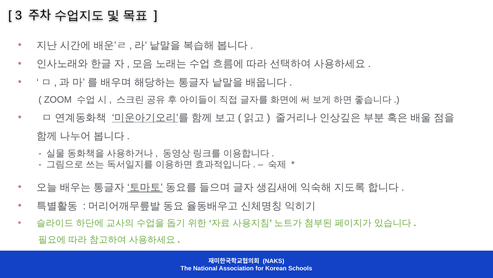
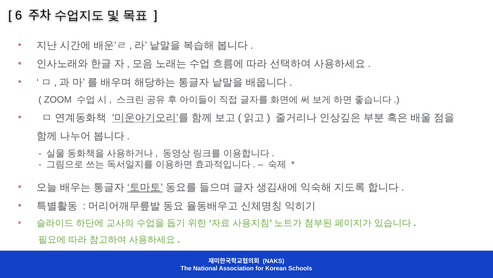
3: 3 -> 6
